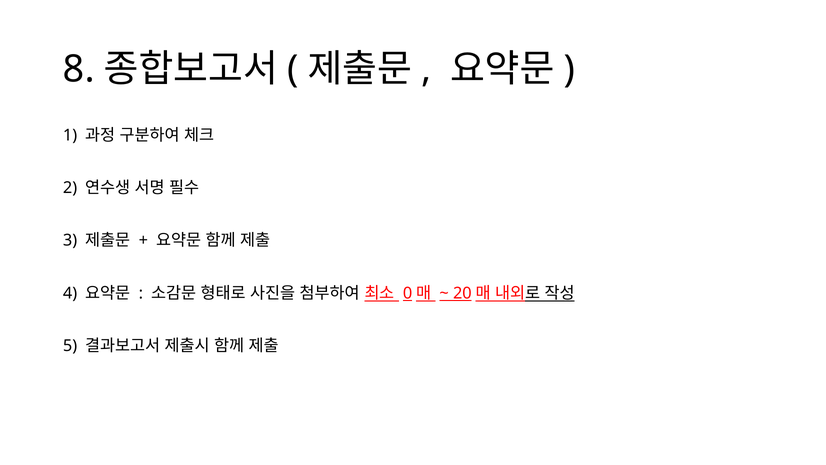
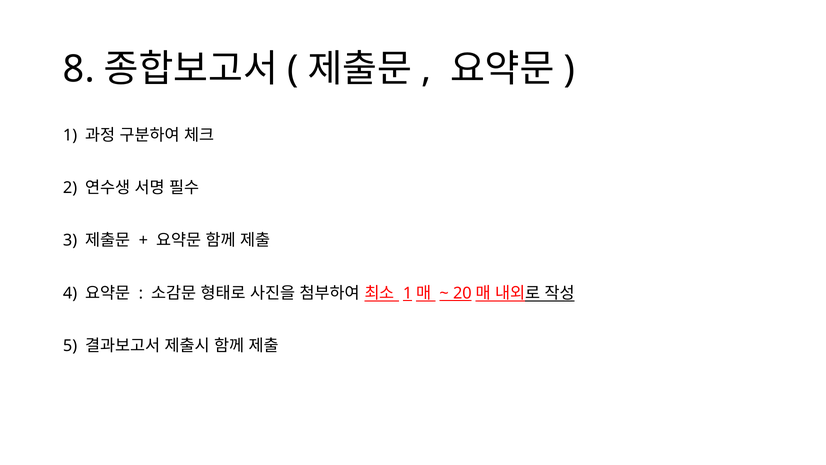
0 at (408, 293): 0 -> 1
